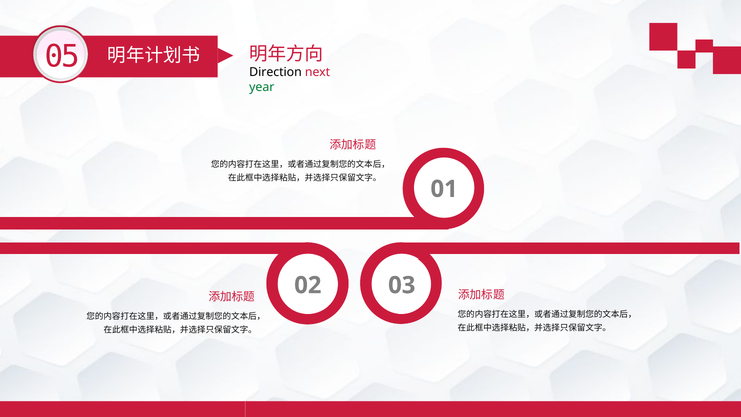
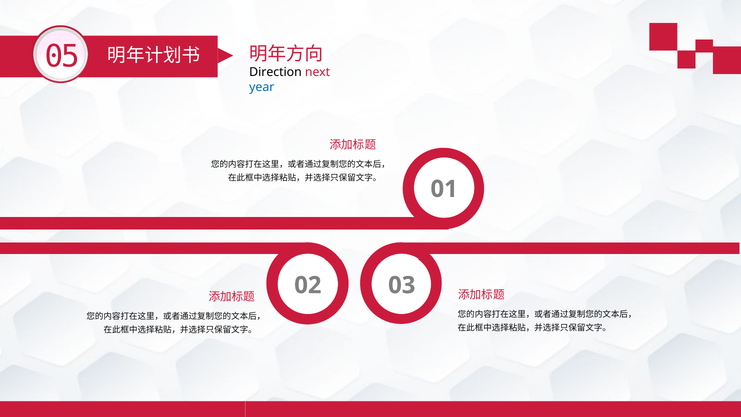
year colour: green -> blue
